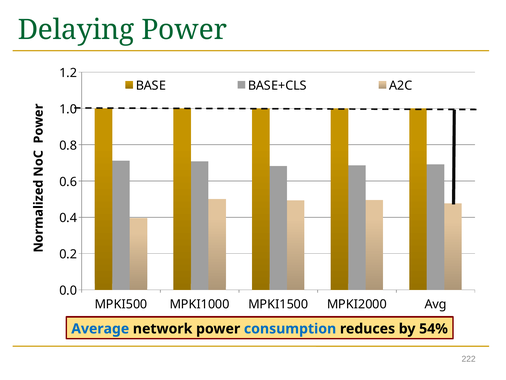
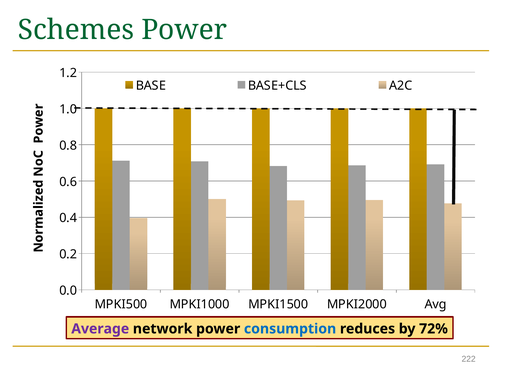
Delaying: Delaying -> Schemes
Average colour: blue -> purple
54%: 54% -> 72%
